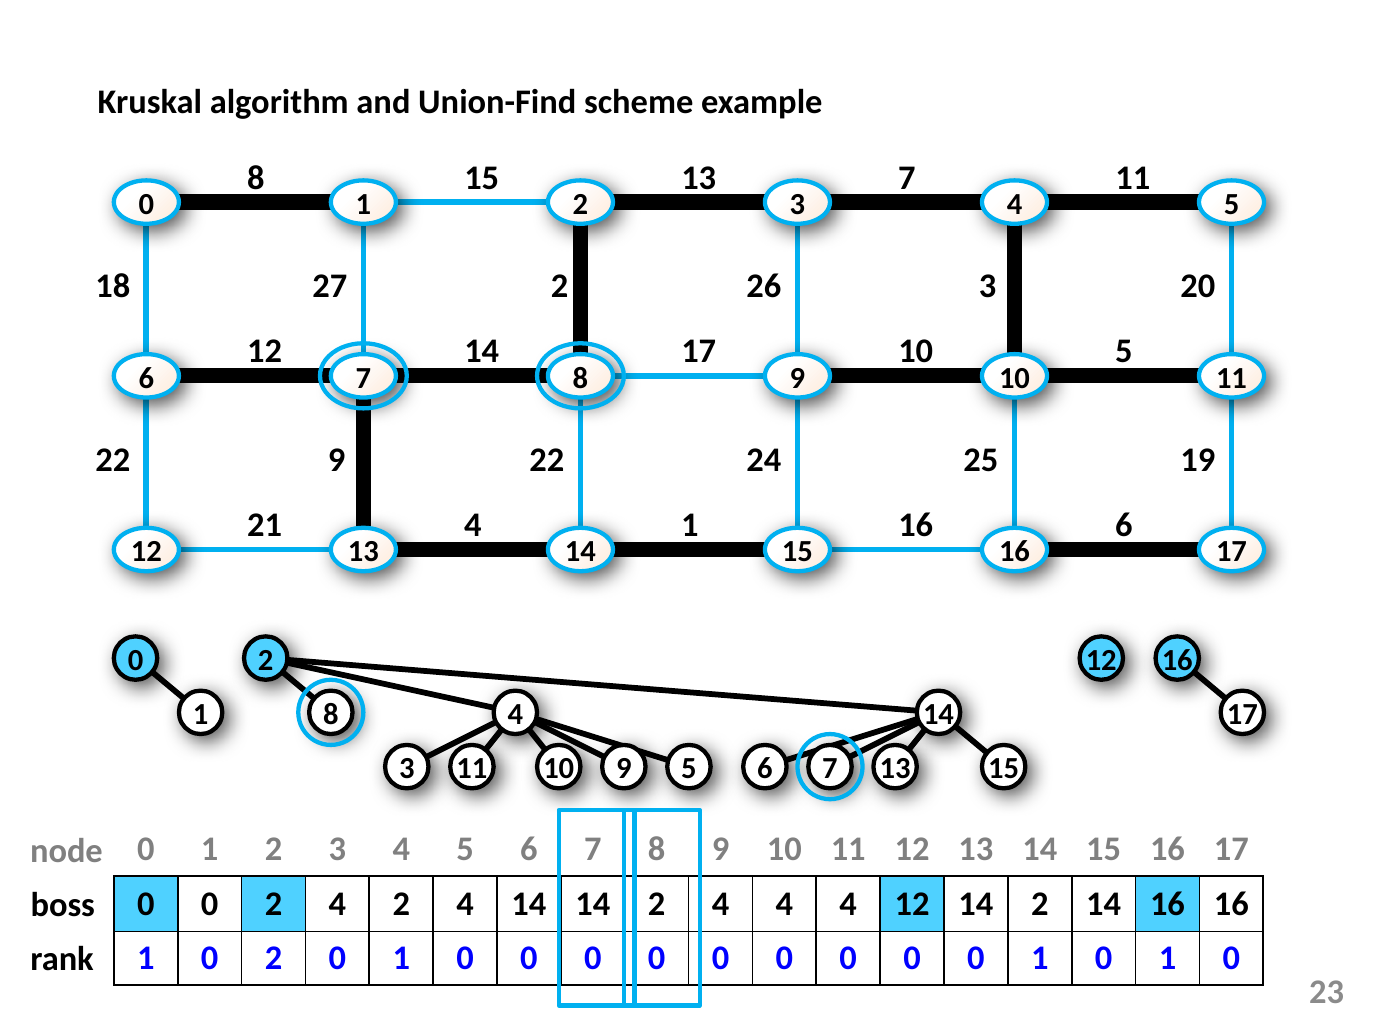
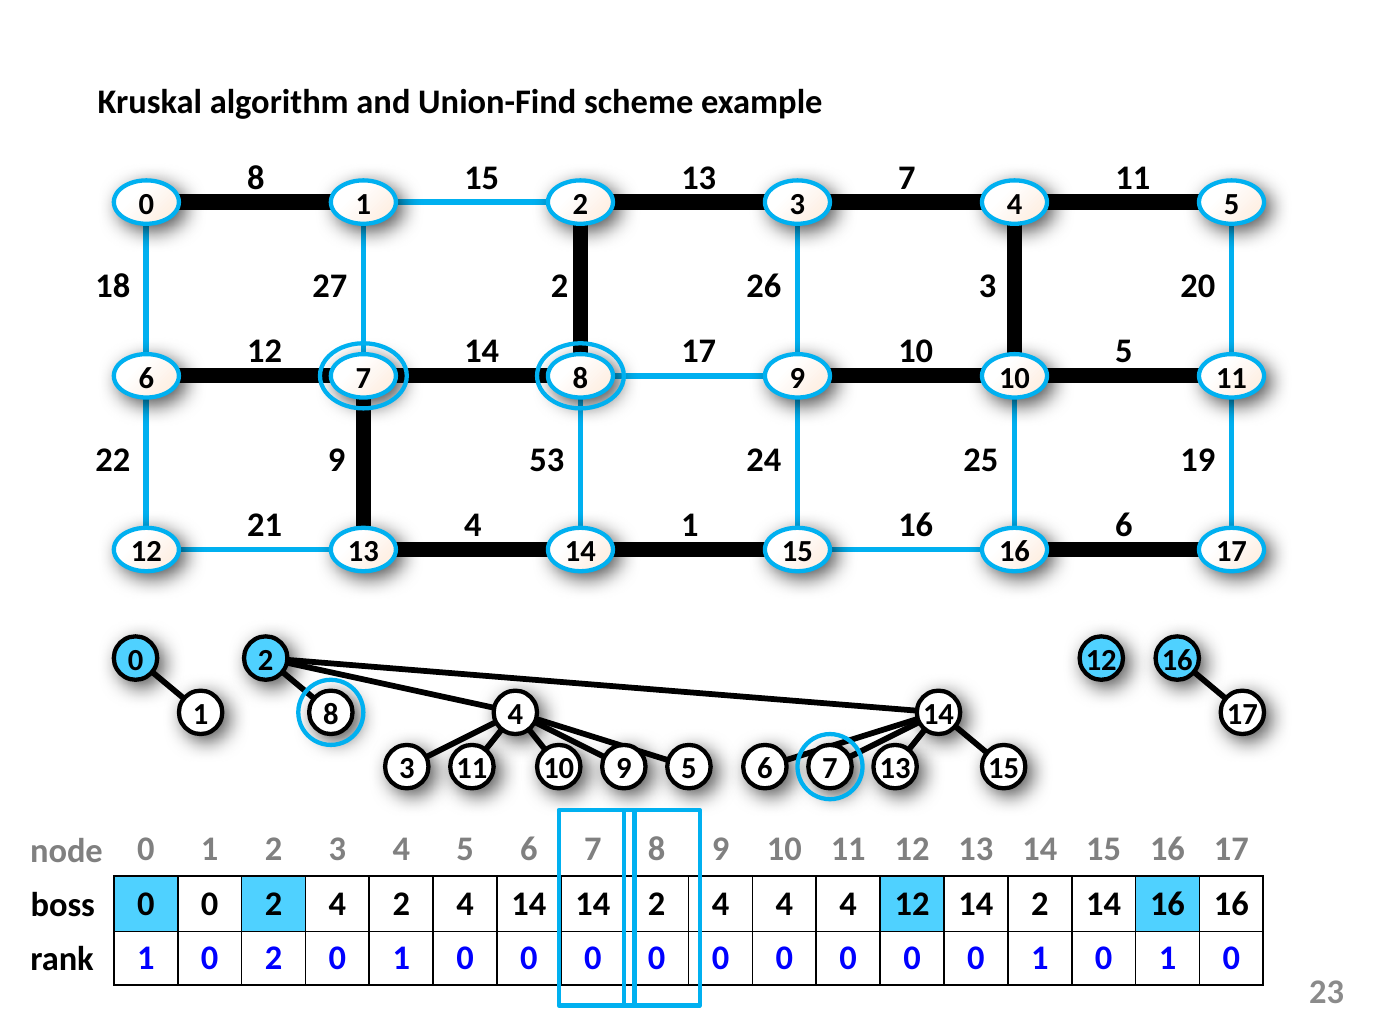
22 22: 22 -> 53
